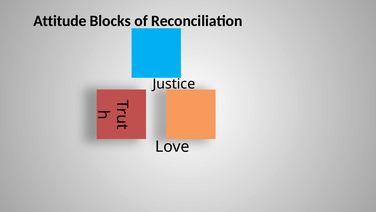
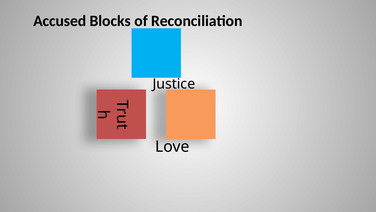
Attitude: Attitude -> Accused
